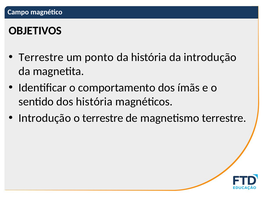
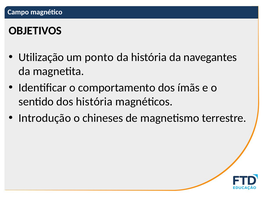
Terrestre at (41, 57): Terrestre -> Utilização
da introdução: introdução -> navegantes
o terrestre: terrestre -> chineses
